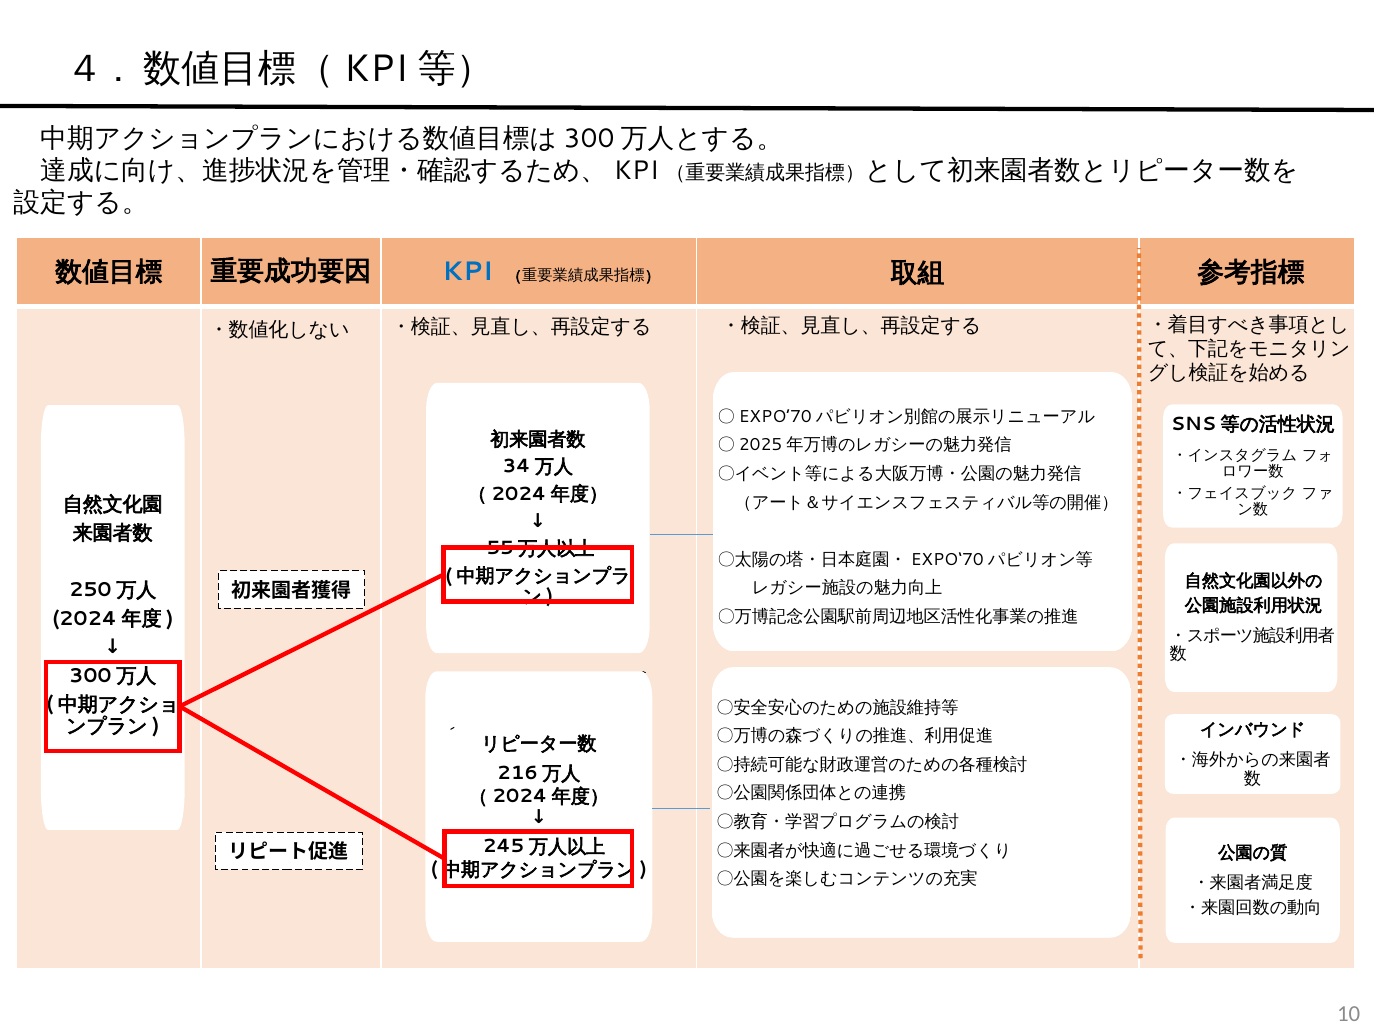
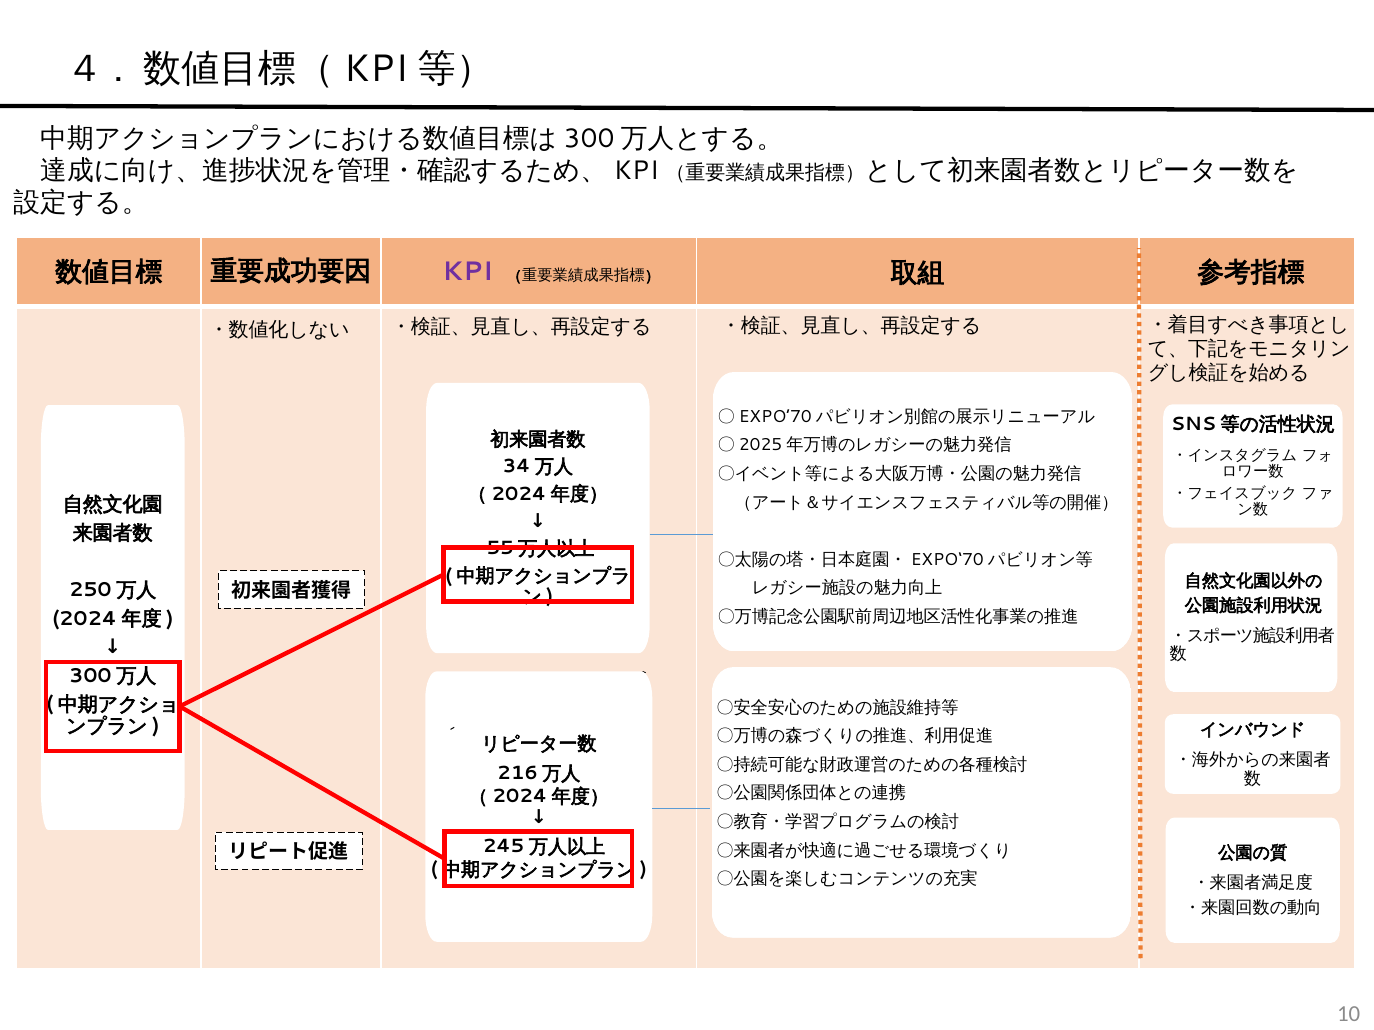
KPI colour: blue -> purple
